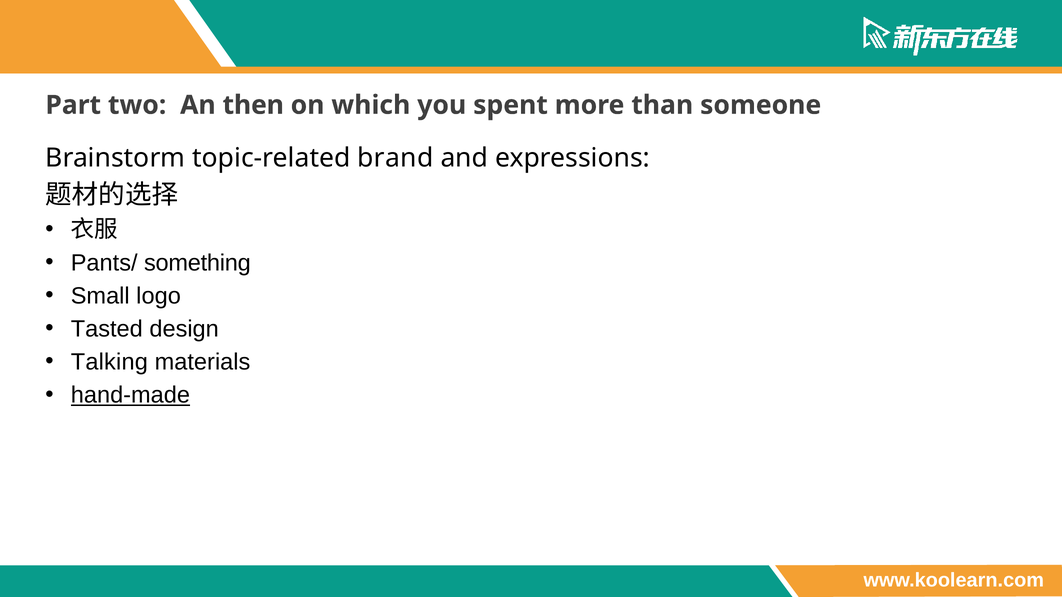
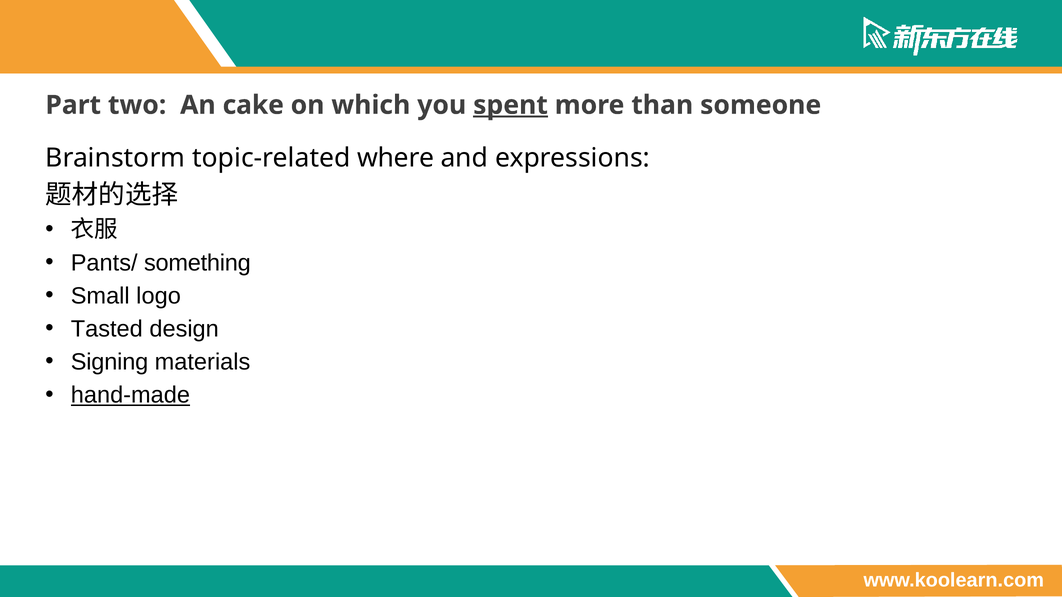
then: then -> cake
spent underline: none -> present
brand: brand -> where
Talking: Talking -> Signing
